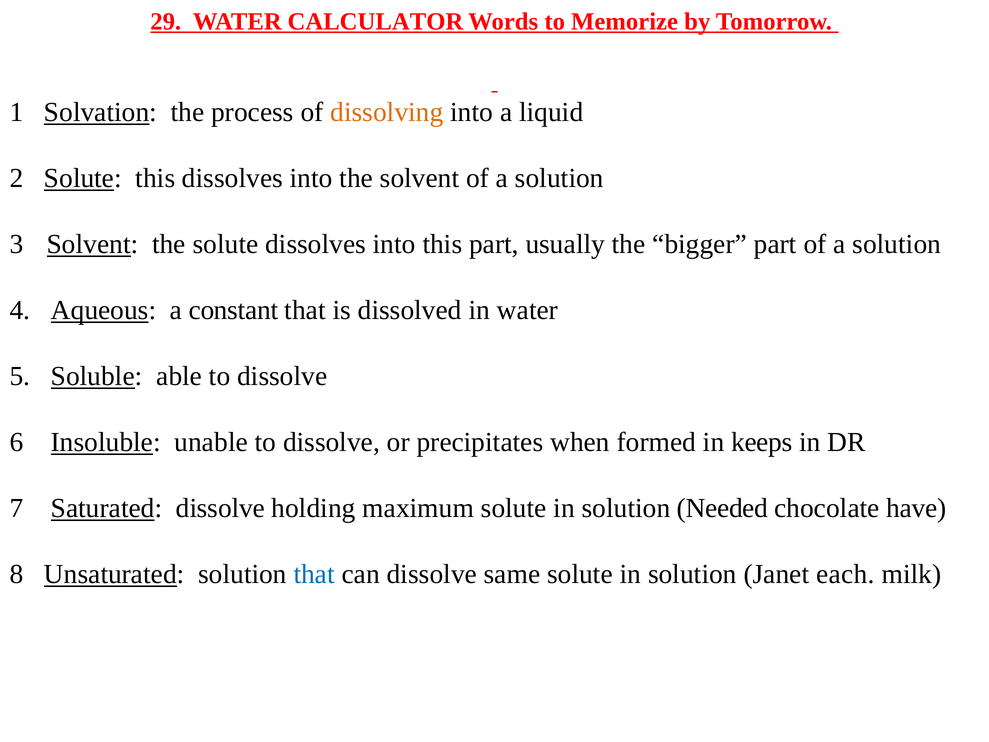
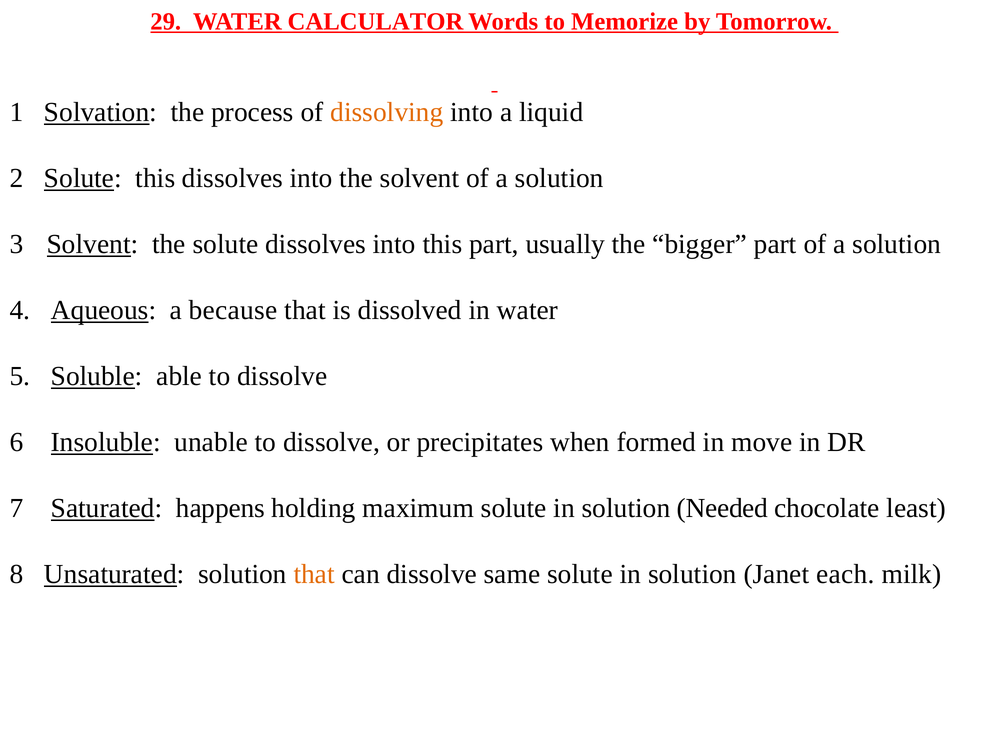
constant: constant -> because
keeps: keeps -> move
Saturated dissolve: dissolve -> happens
have: have -> least
that at (314, 574) colour: blue -> orange
